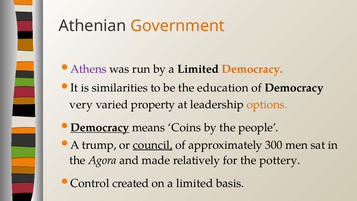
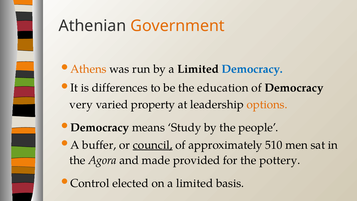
Athens colour: purple -> orange
Democracy at (252, 69) colour: orange -> blue
similarities: similarities -> differences
Democracy at (100, 127) underline: present -> none
Coins: Coins -> Study
trump: trump -> buffer
300: 300 -> 510
relatively: relatively -> provided
created: created -> elected
